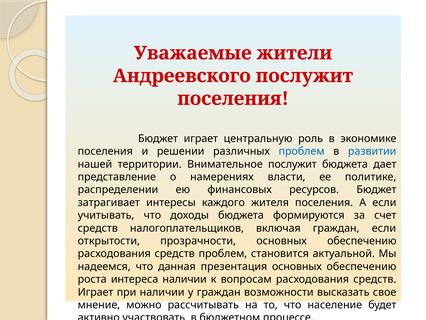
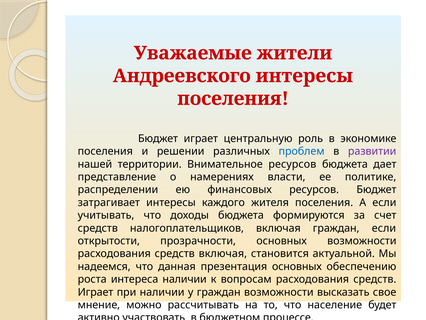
Андреевского послужит: послужит -> интересы
развитии colour: blue -> purple
Внимательное послужит: послужит -> ресурсов
прозрачности основных обеспечению: обеспечению -> возможности
средств проблем: проблем -> включая
